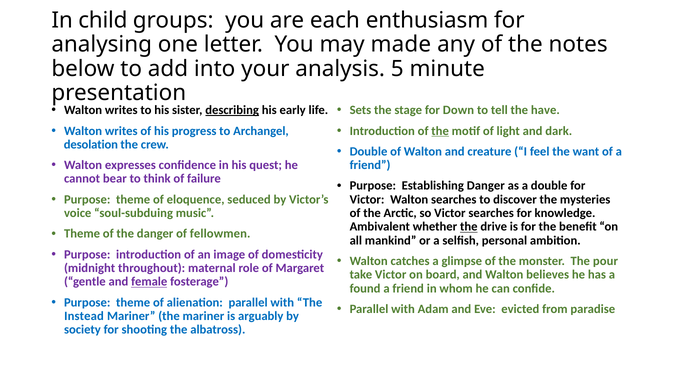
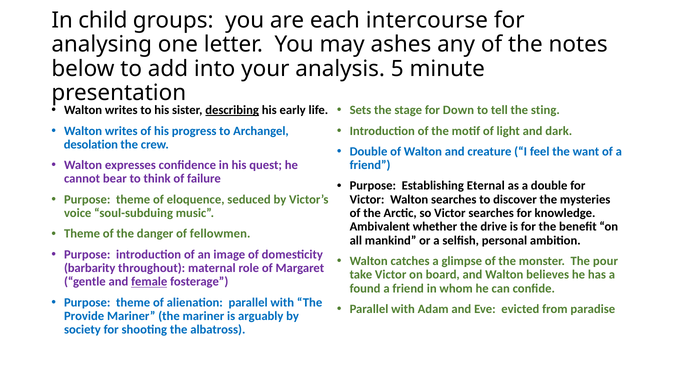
enthusiasm: enthusiasm -> intercourse
made: made -> ashes
have: have -> sting
the at (440, 131) underline: present -> none
Establishing Danger: Danger -> Eternal
the at (469, 227) underline: present -> none
midnight: midnight -> barbarity
Instead: Instead -> Provide
